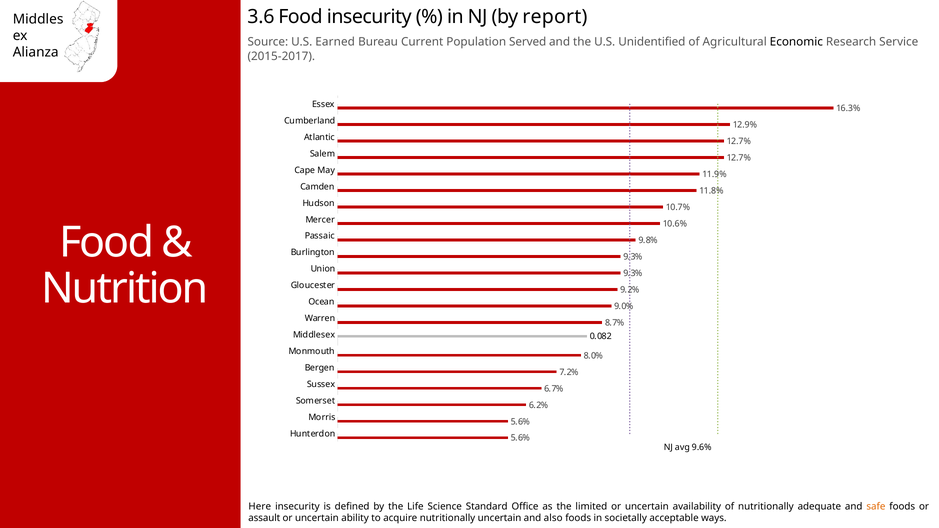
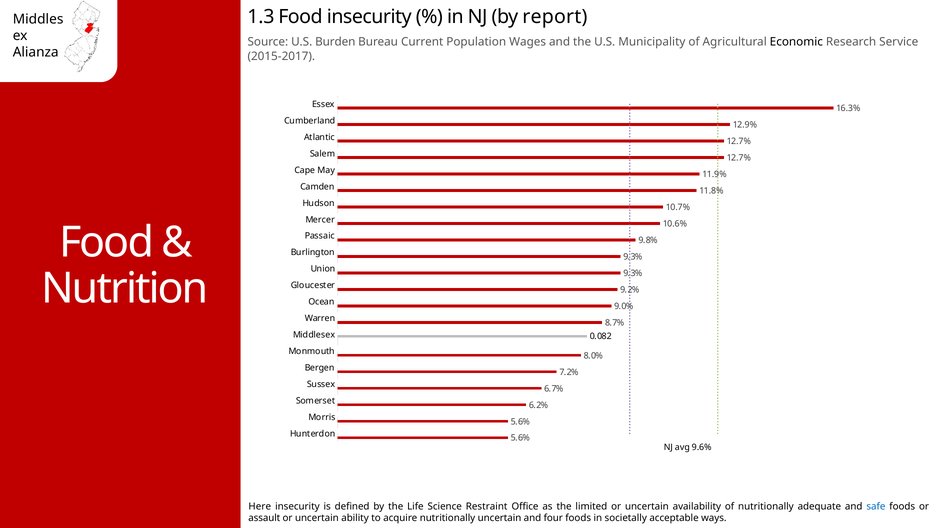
3.6: 3.6 -> 1.3
Earned: Earned -> Burden
Served: Served -> Wages
Unidentified: Unidentified -> Municipality
Standard: Standard -> Restraint
safe colour: orange -> blue
also: also -> four
